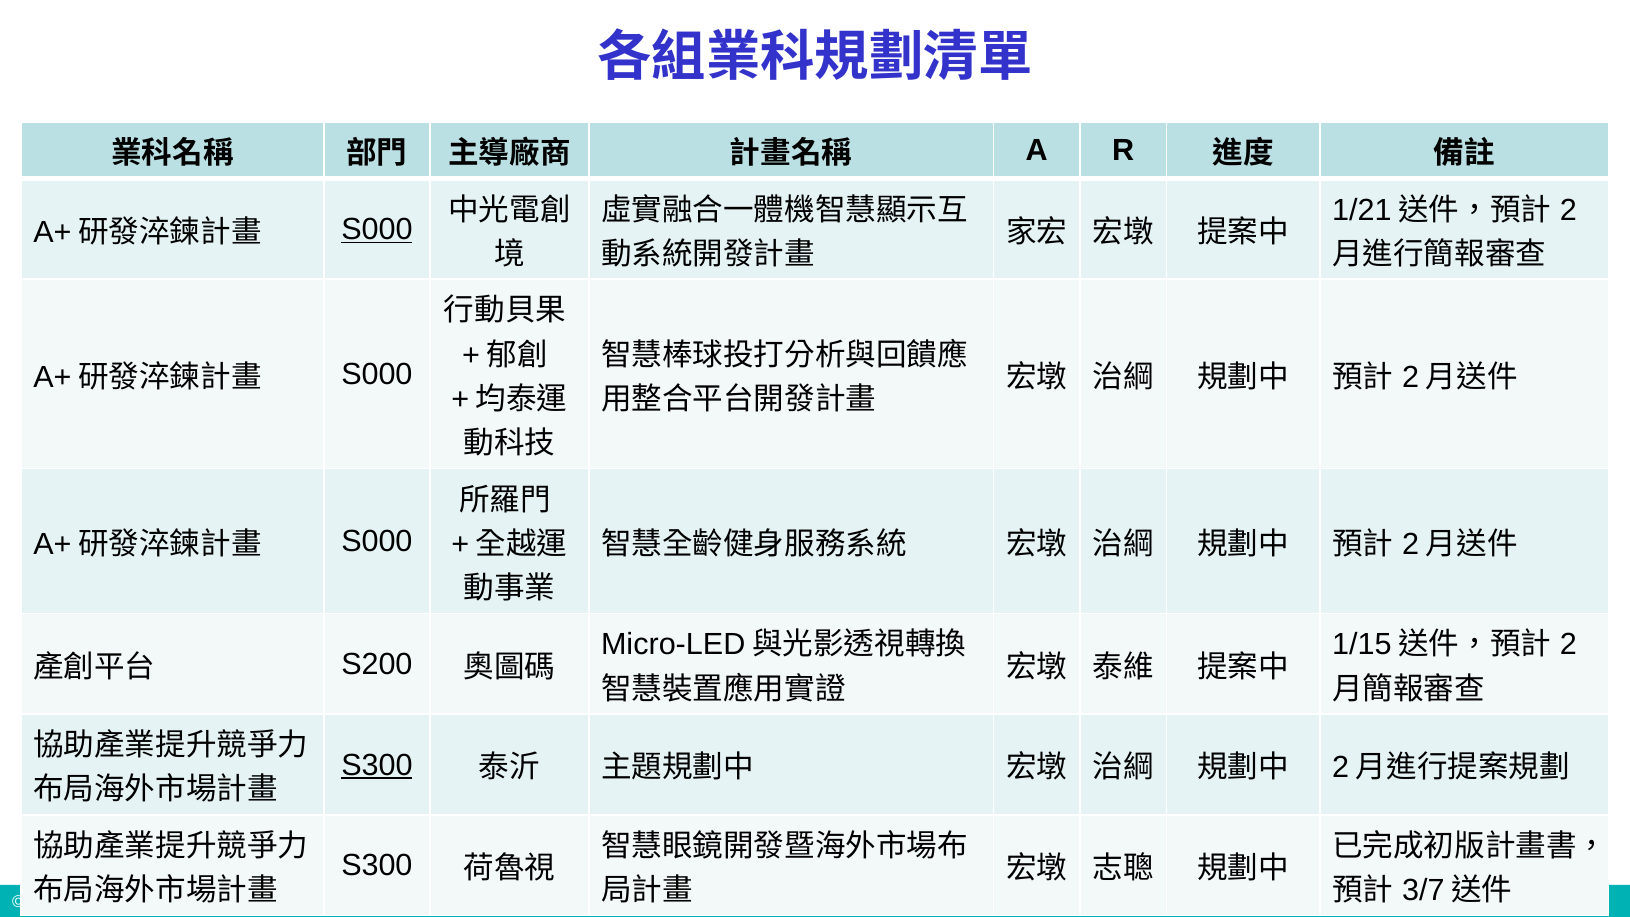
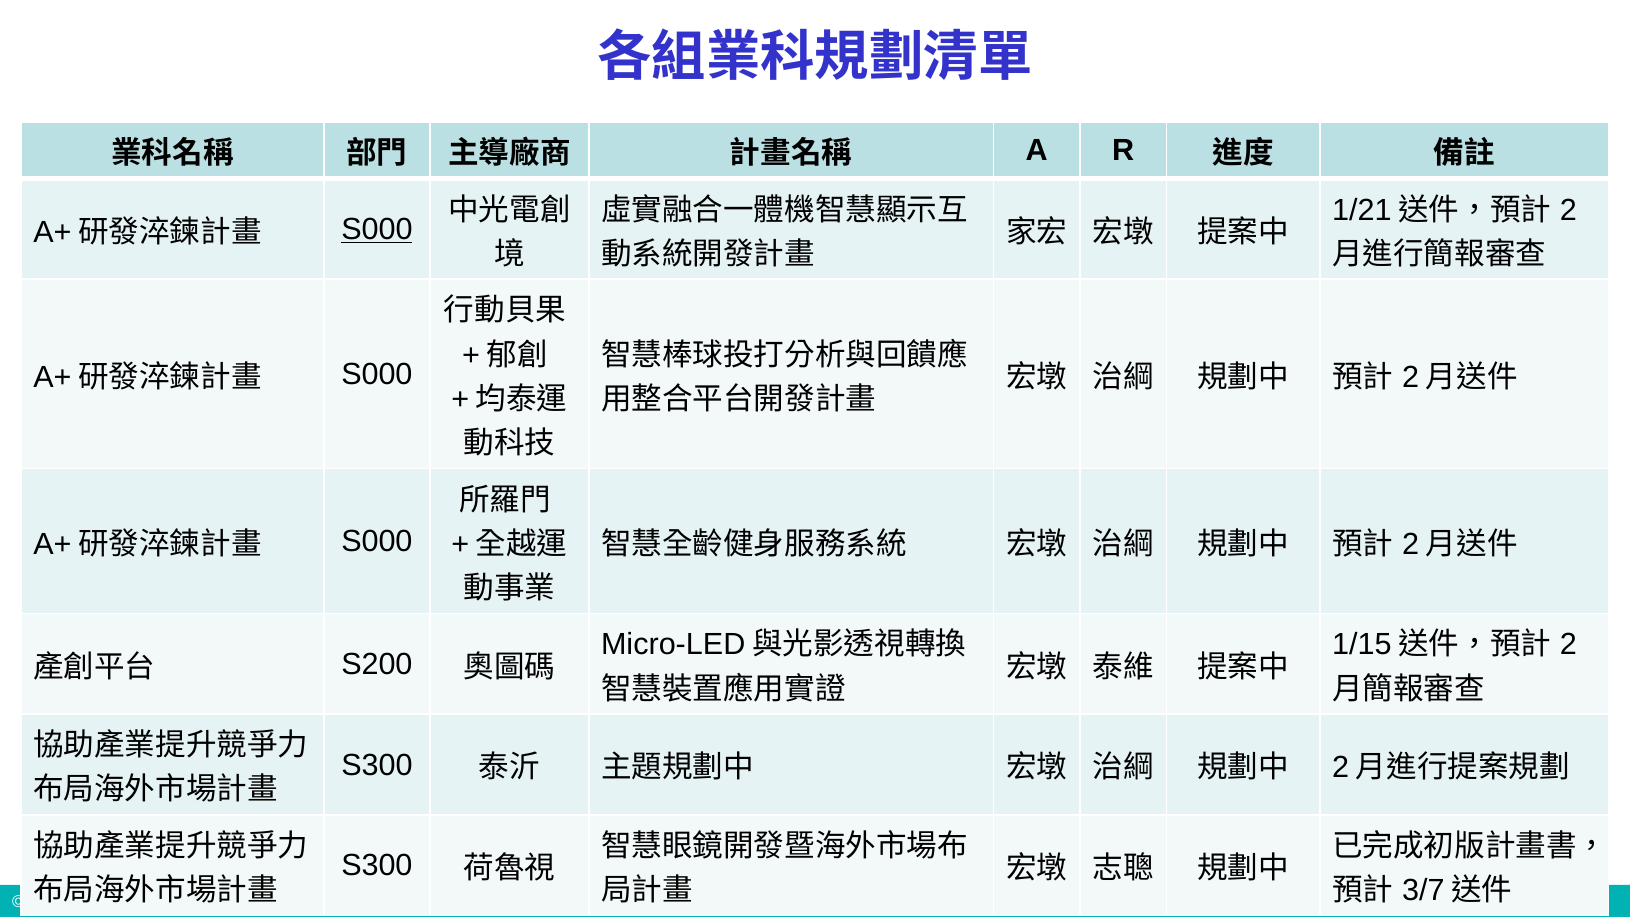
S300 at (377, 765) underline: present -> none
